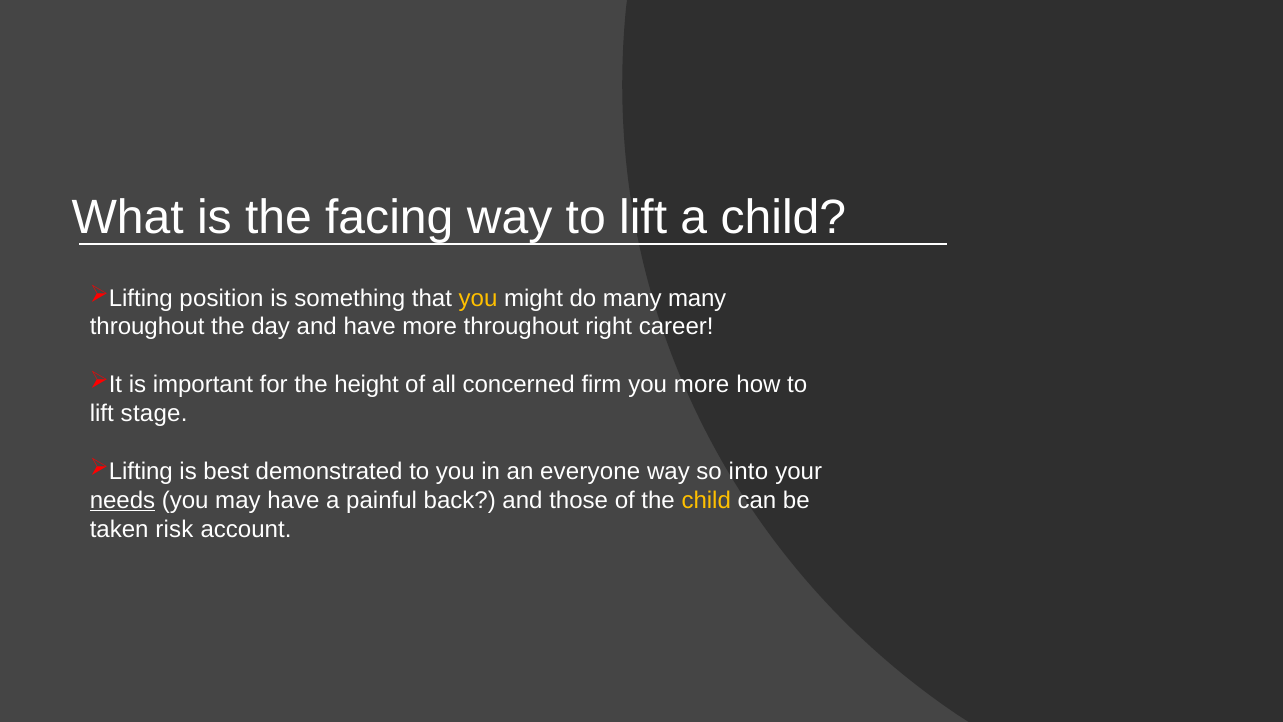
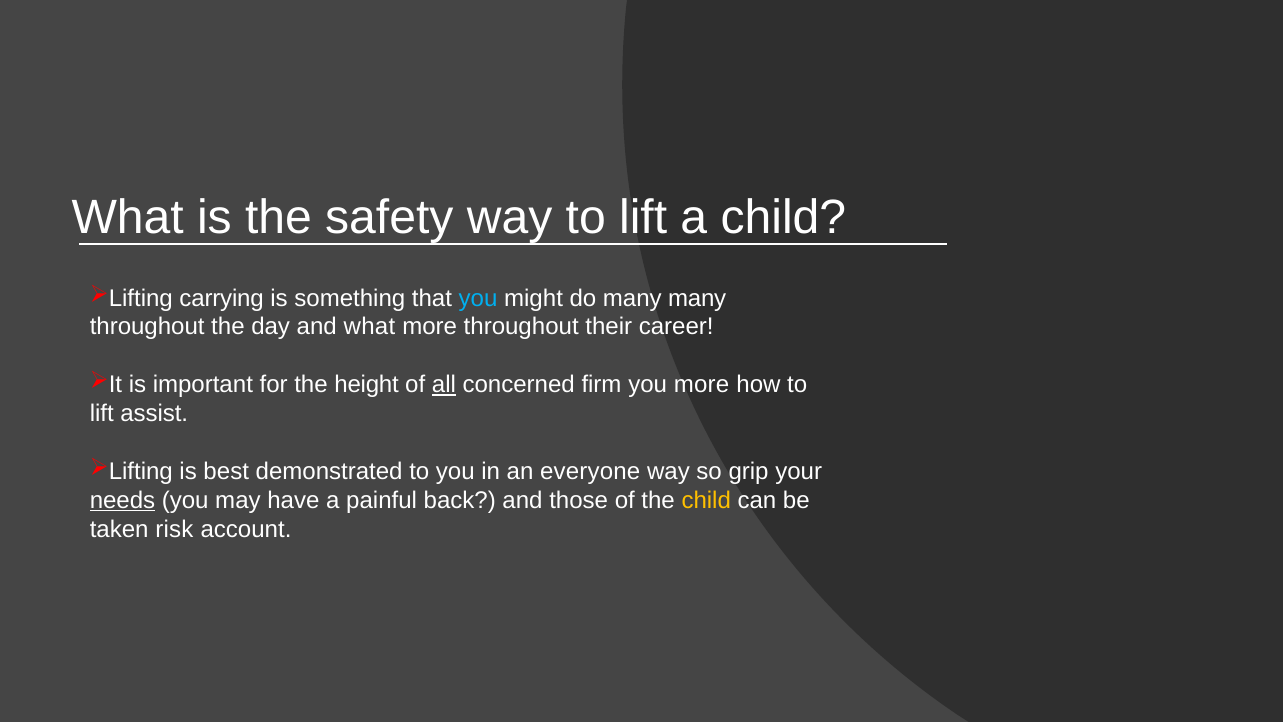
facing: facing -> safety
position: position -> carrying
you at (478, 298) colour: yellow -> light blue
and have: have -> what
right: right -> their
all underline: none -> present
stage: stage -> assist
into: into -> grip
